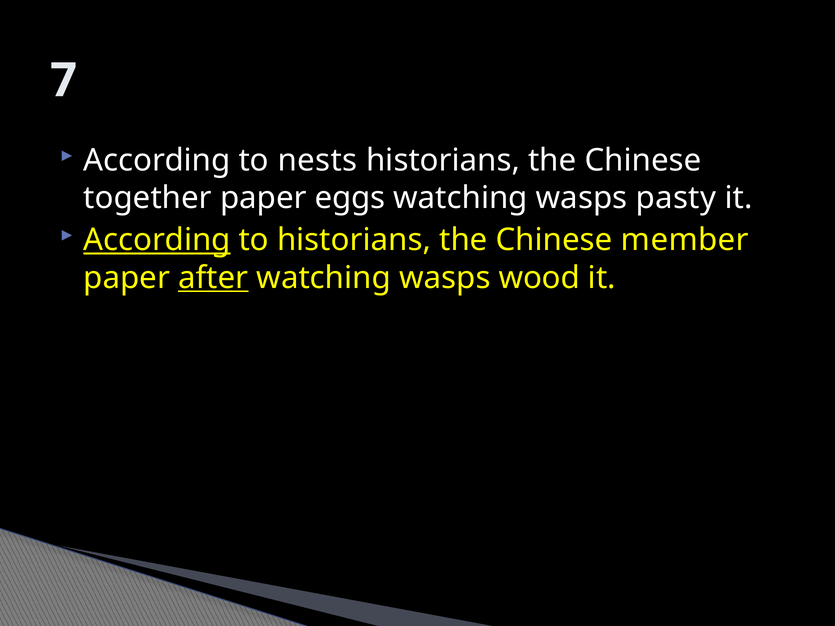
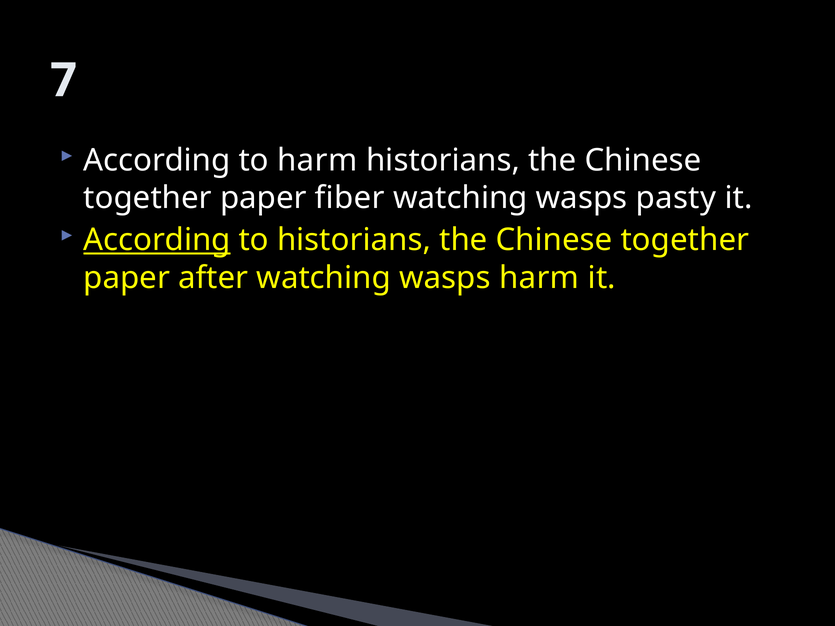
to nests: nests -> harm
eggs: eggs -> fiber
member at (685, 240): member -> together
after underline: present -> none
wasps wood: wood -> harm
